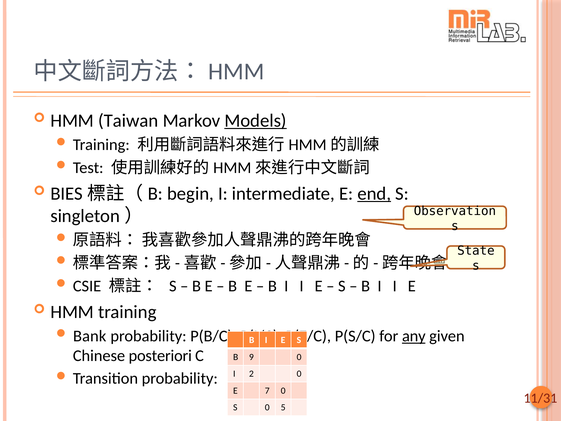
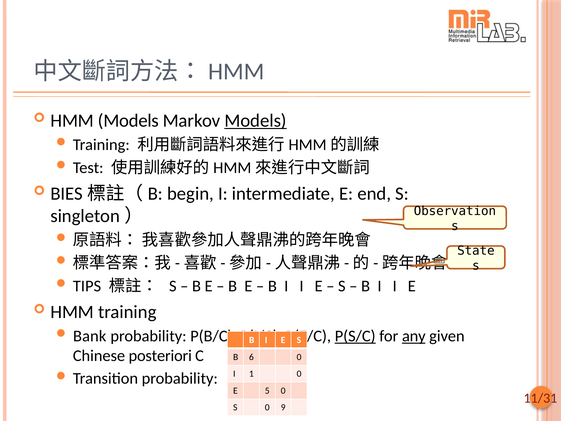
HMM Taiwan: Taiwan -> Models
end underline: present -> none
CSIE: CSIE -> TIPS
P(S/C underline: none -> present
9: 9 -> 6
2: 2 -> 1
7: 7 -> 5
5: 5 -> 9
